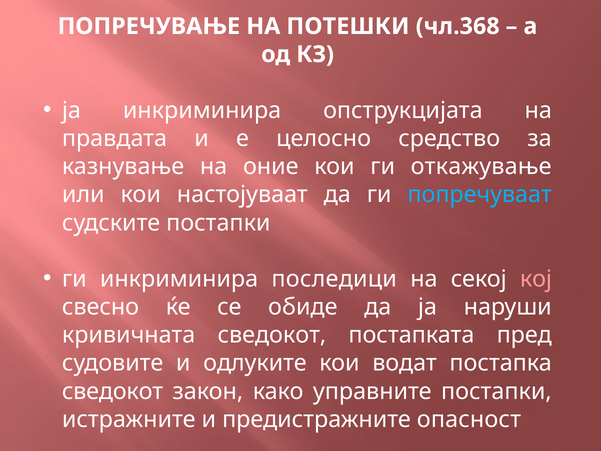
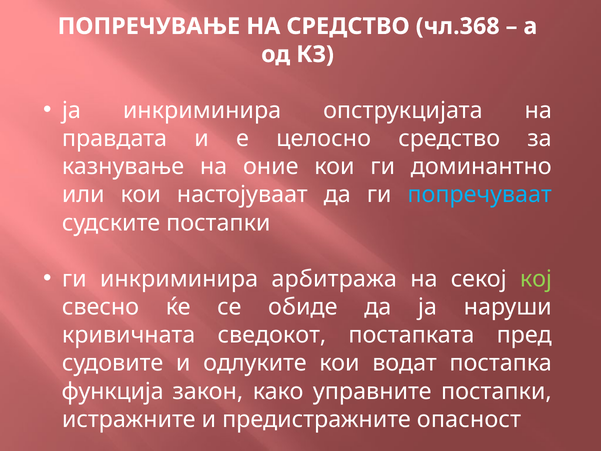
НА ПОТЕШКИ: ПОТЕШКИ -> СРЕДСТВО
откажување: откажување -> доминантно
последици: последици -> арбитража
кој colour: pink -> light green
сведокот at (113, 391): сведокот -> функција
